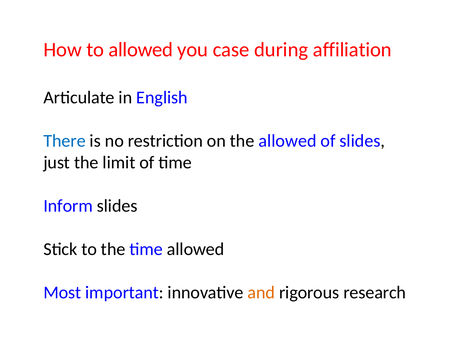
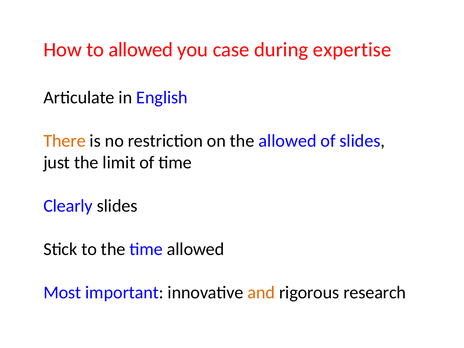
affiliation: affiliation -> expertise
There colour: blue -> orange
Inform: Inform -> Clearly
